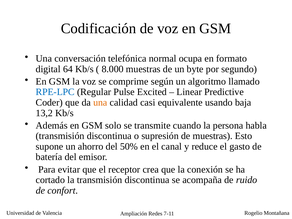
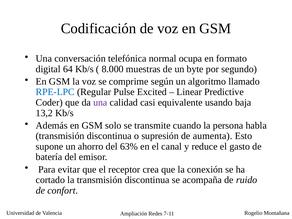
una at (100, 102) colour: orange -> purple
de muestras: muestras -> aumenta
50%: 50% -> 63%
